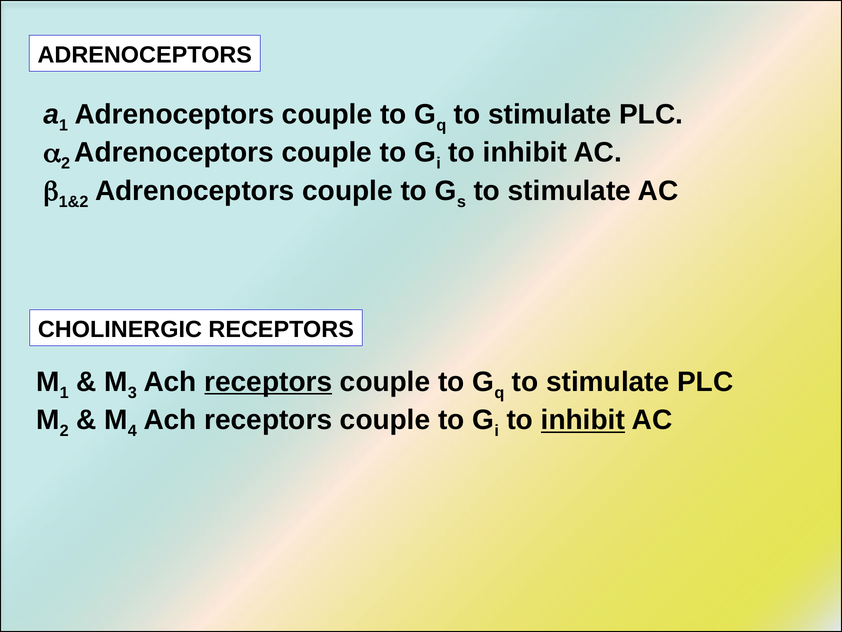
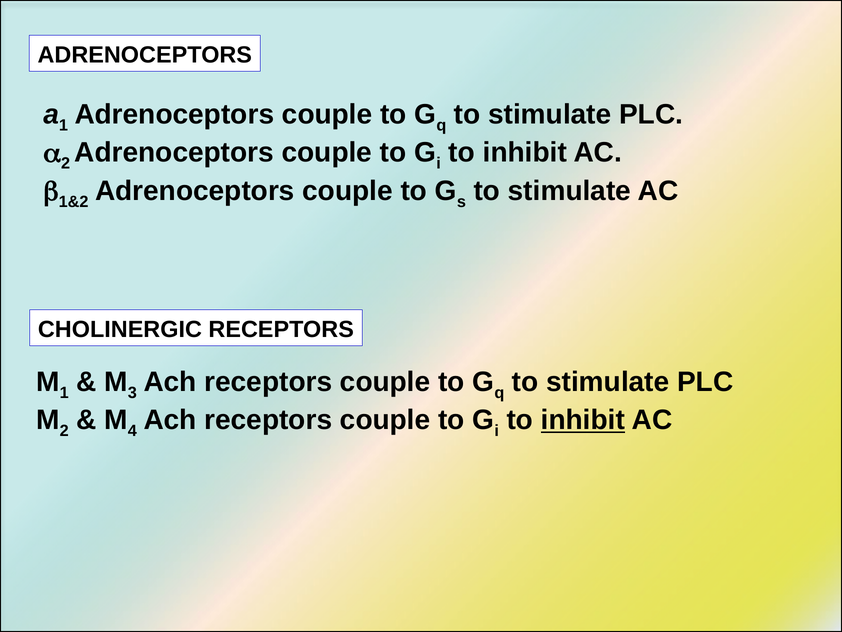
receptors at (268, 381) underline: present -> none
